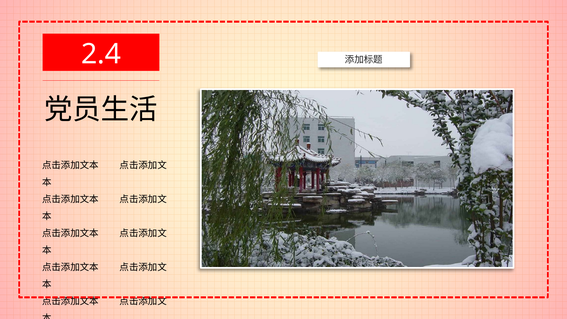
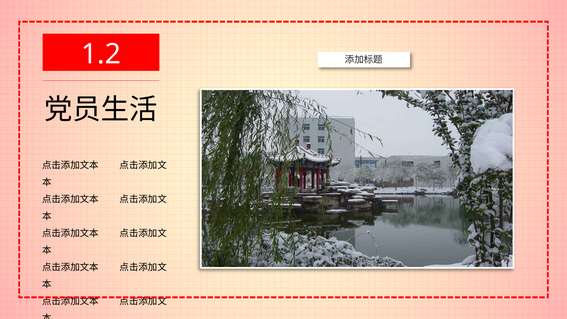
2.4: 2.4 -> 1.2
